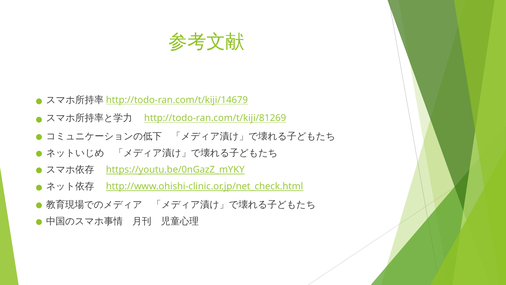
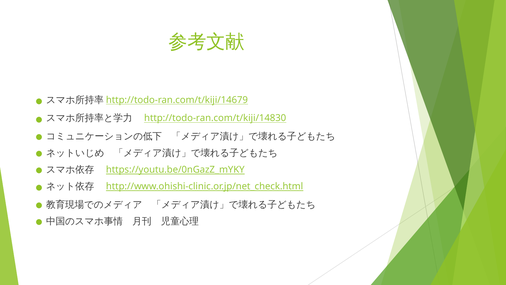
http://todo-ran.com/t/kiji/81269: http://todo-ran.com/t/kiji/81269 -> http://todo-ran.com/t/kiji/14830
